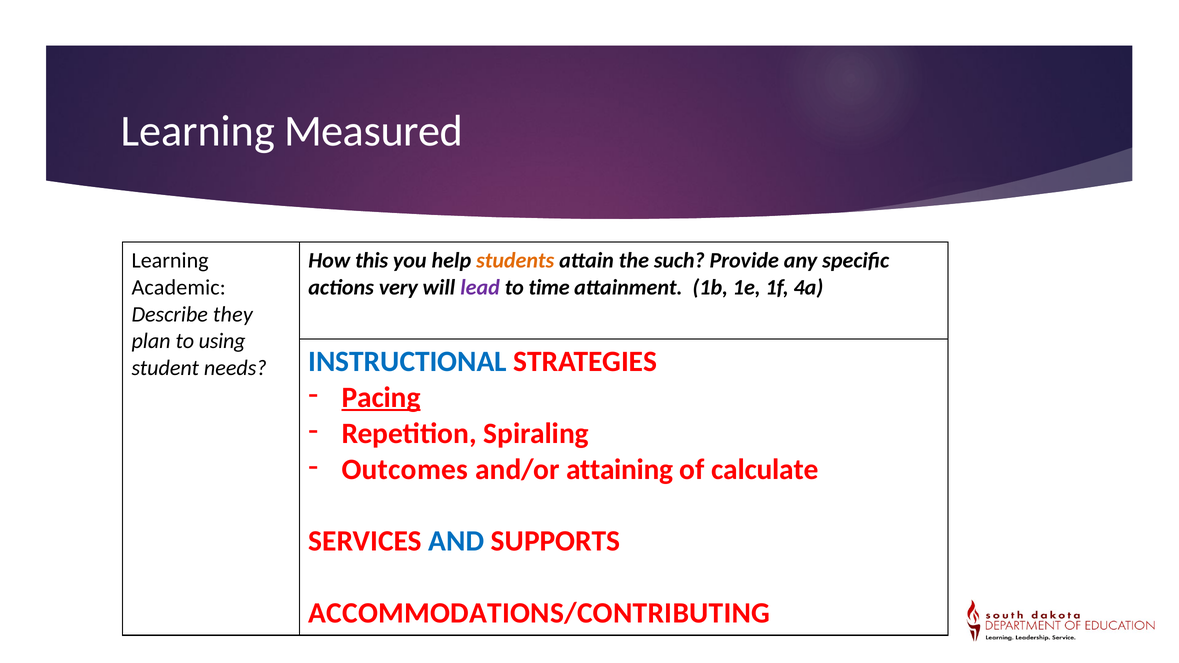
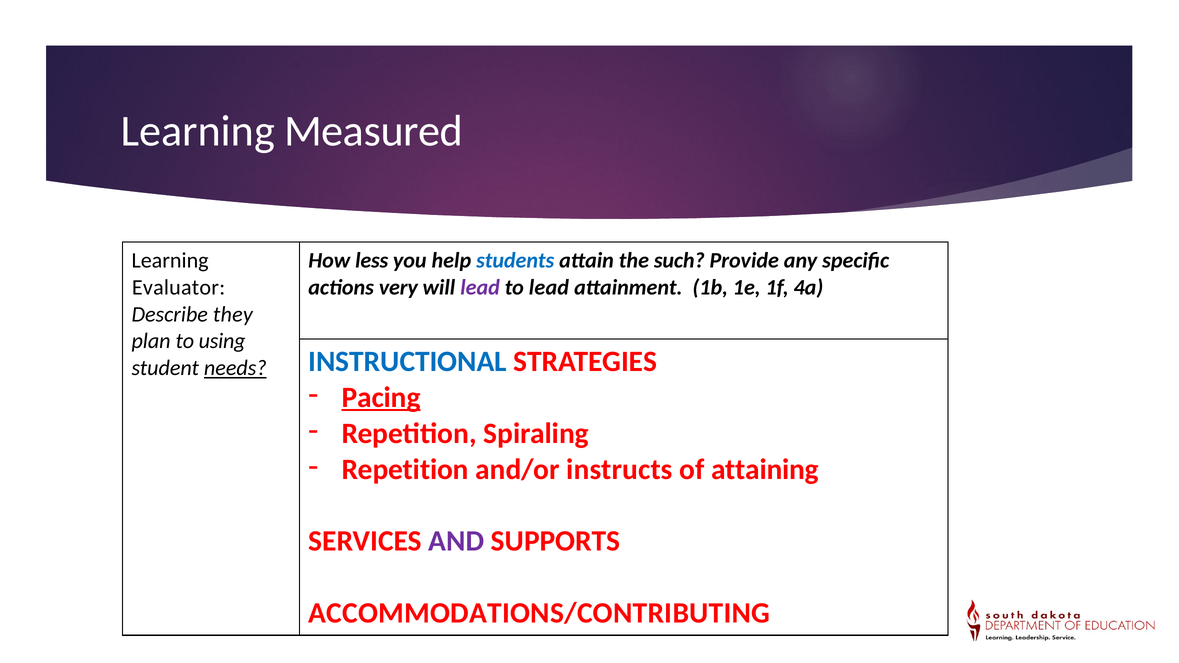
this: this -> less
students colour: orange -> blue
Academic: Academic -> Evaluator
to time: time -> lead
needs underline: none -> present
Outcomes at (405, 469): Outcomes -> Repetition
attaining: attaining -> instructs
calculate: calculate -> attaining
AND colour: blue -> purple
